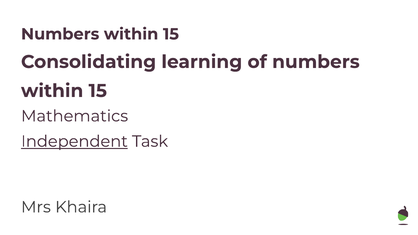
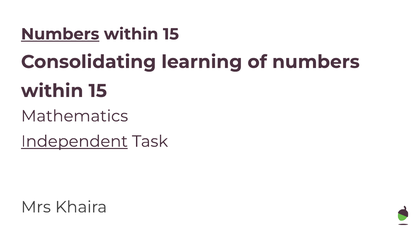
Numbers at (60, 34) underline: none -> present
